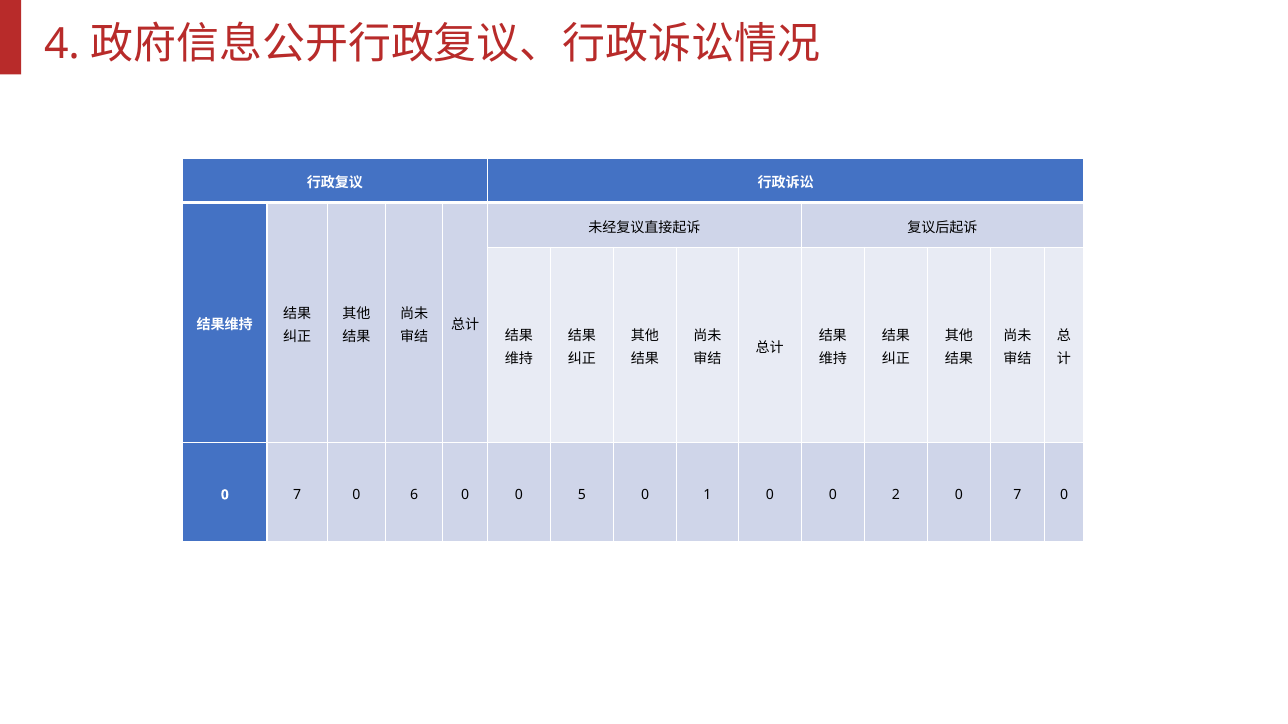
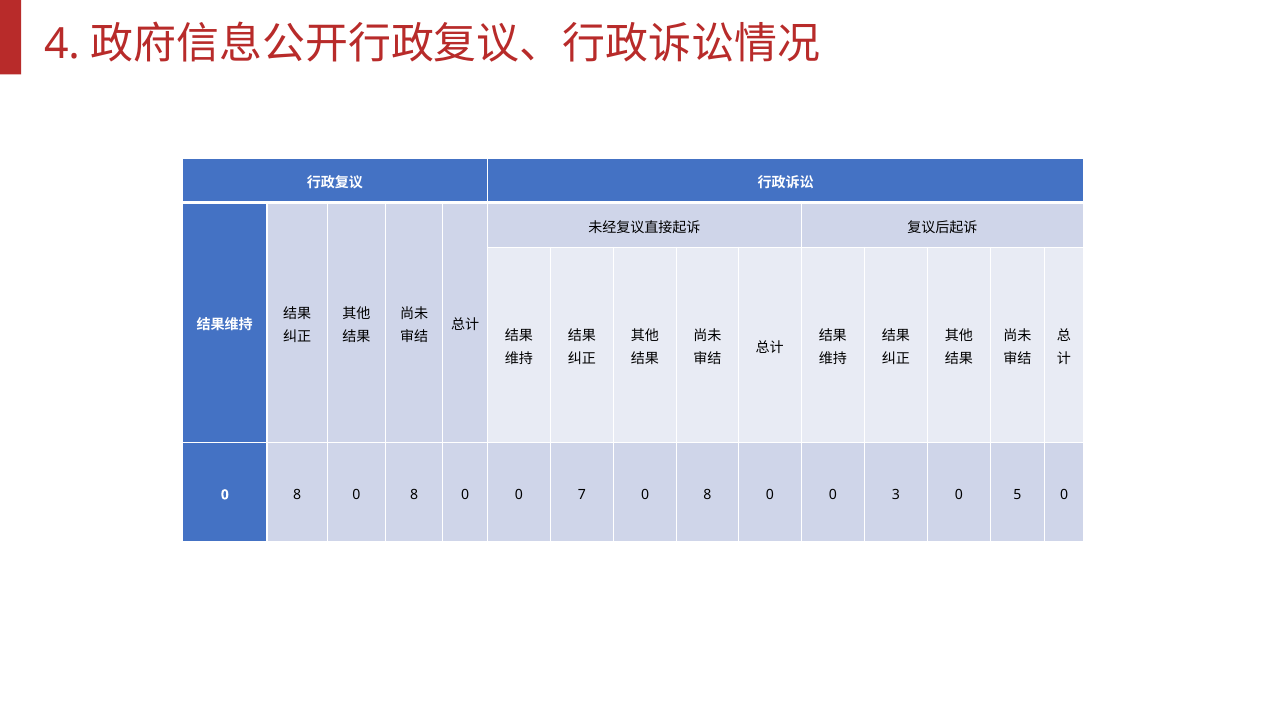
7 at (297, 495): 7 -> 8
6 at (414, 495): 6 -> 8
5: 5 -> 7
1 at (707, 495): 1 -> 8
2: 2 -> 3
7 at (1017, 495): 7 -> 5
